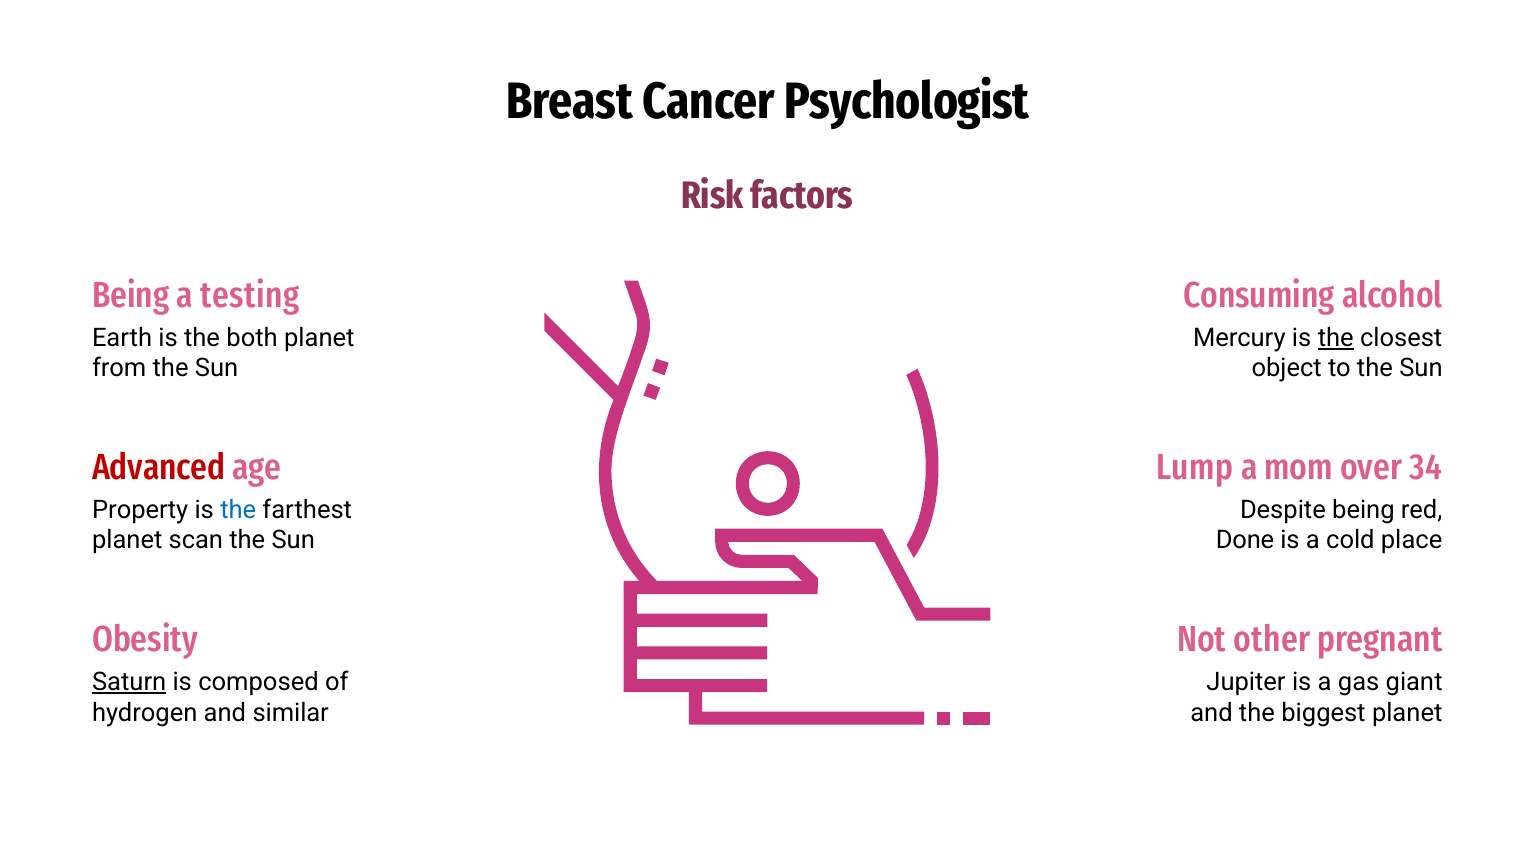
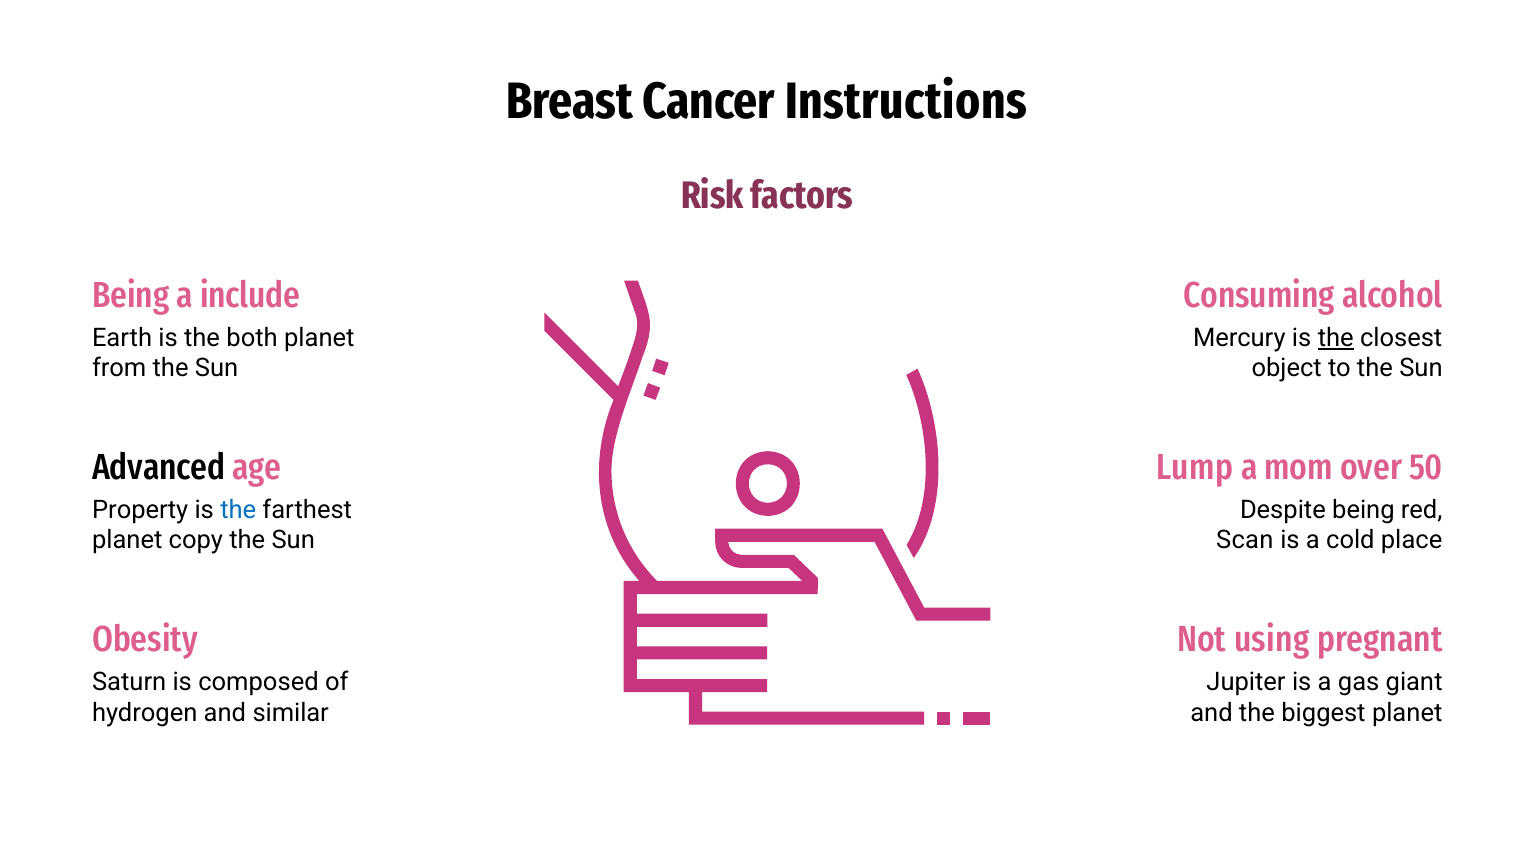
Psychologist: Psychologist -> Instructions
testing: testing -> include
Advanced colour: red -> black
34: 34 -> 50
scan: scan -> copy
Done: Done -> Scan
other: other -> using
Saturn underline: present -> none
